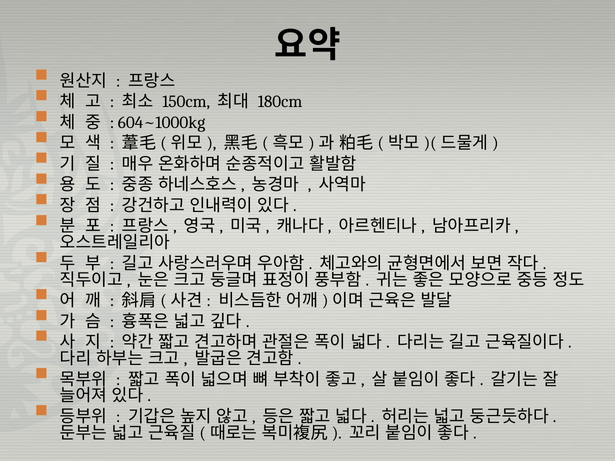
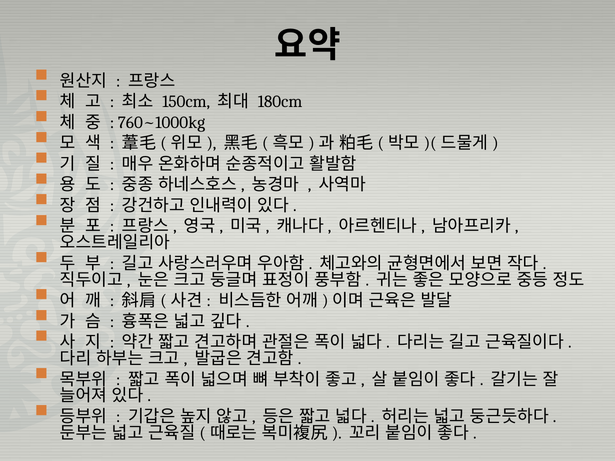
604~1000kg: 604~1000kg -> 760~1000kg
